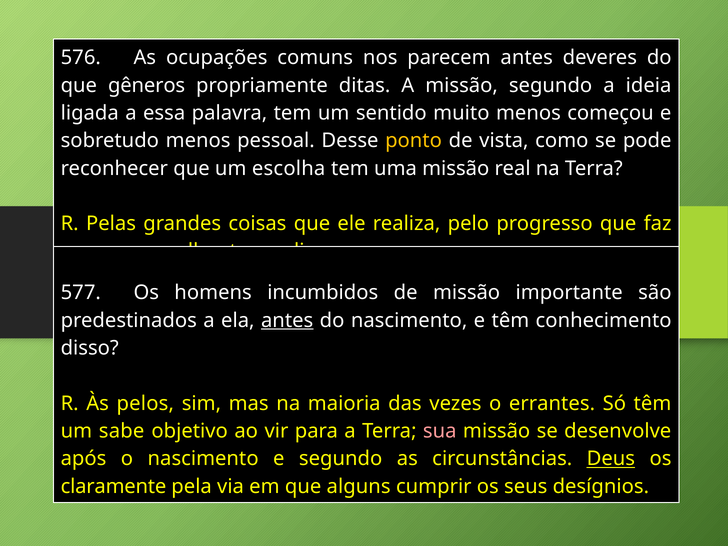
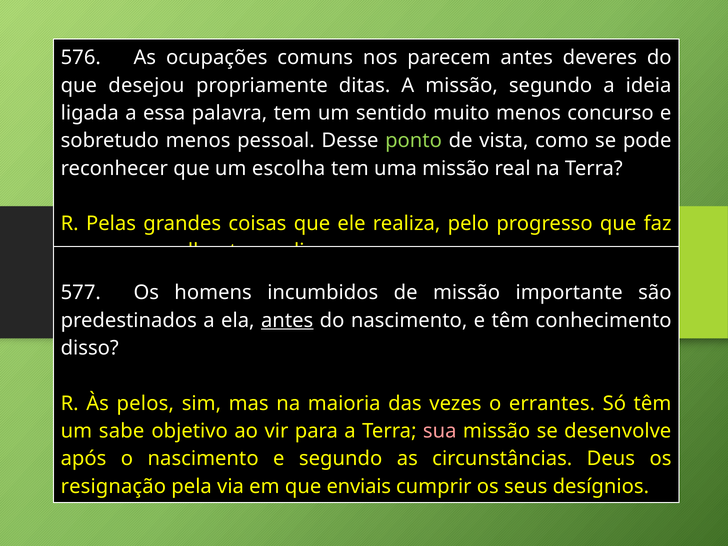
gêneros: gêneros -> desejou
começou: começou -> concurso
ponto colour: yellow -> light green
Deus underline: present -> none
claramente: claramente -> resignação
alguns: alguns -> enviais
